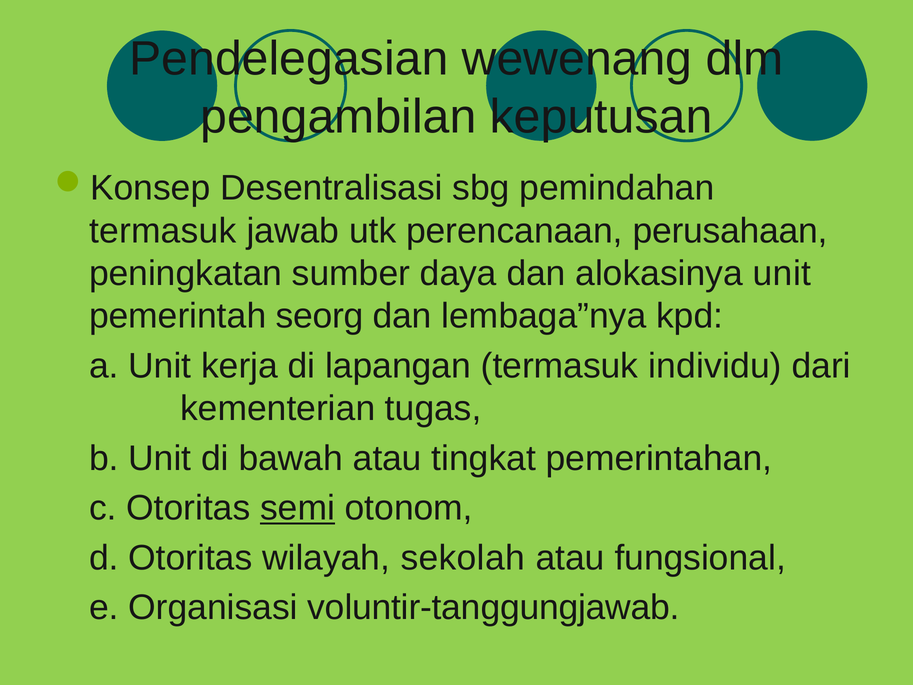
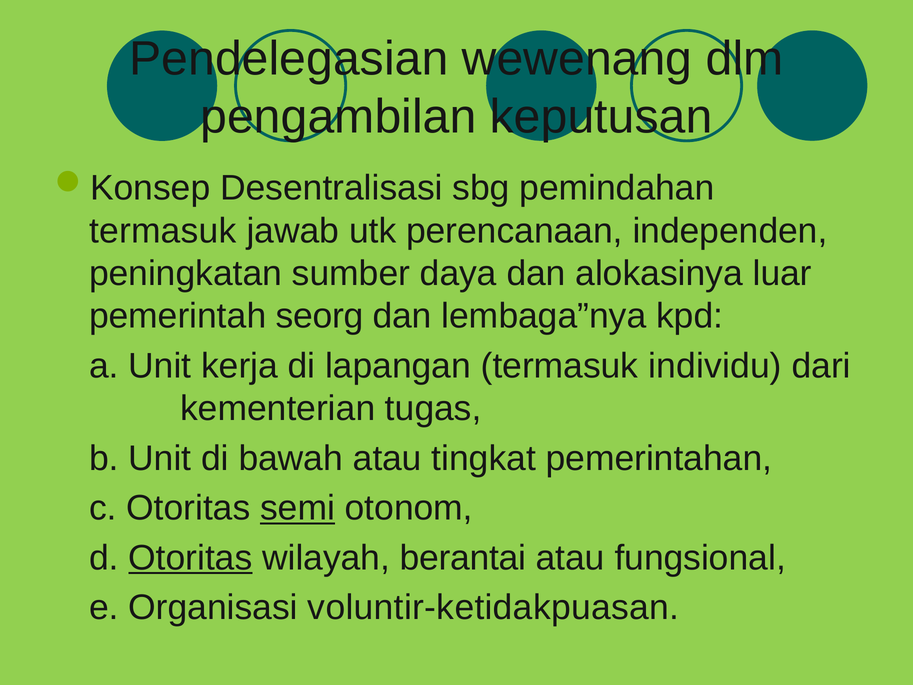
perusahaan: perusahaan -> independen
alokasinya unit: unit -> luar
Otoritas at (190, 558) underline: none -> present
sekolah: sekolah -> berantai
voluntir-tanggungjawab: voluntir-tanggungjawab -> voluntir-ketidakpuasan
